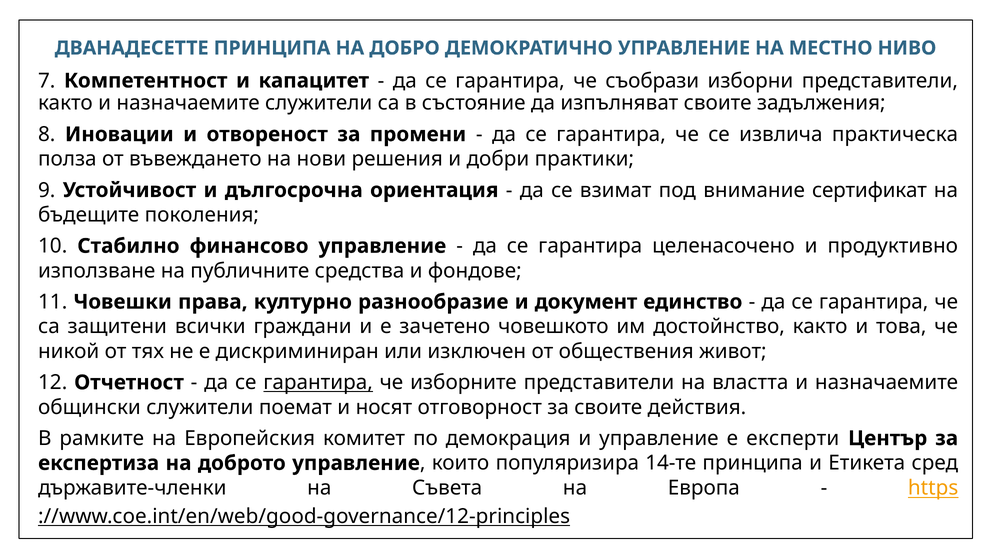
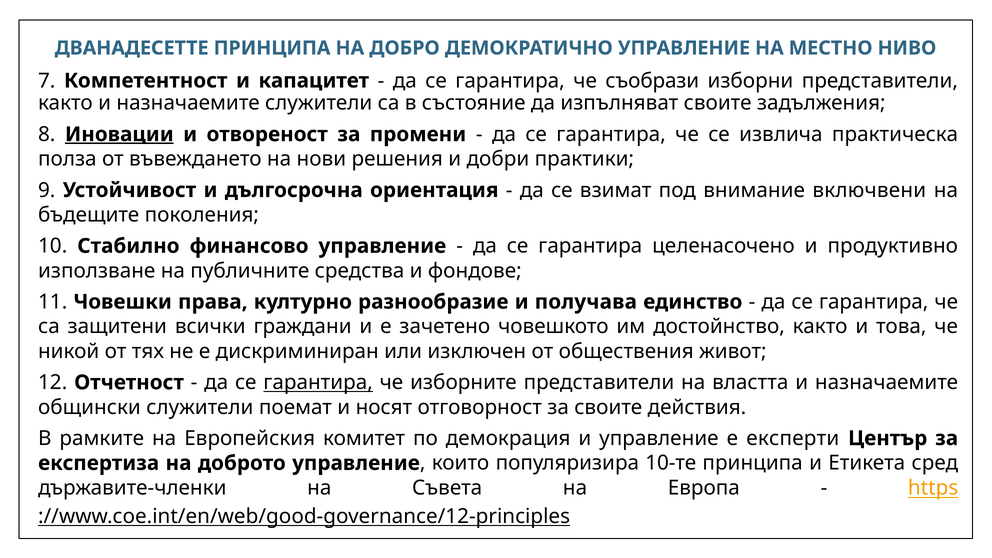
Иновации underline: none -> present
сертификат: сертификат -> включвени
документ: документ -> получава
14-те: 14-те -> 10-те
